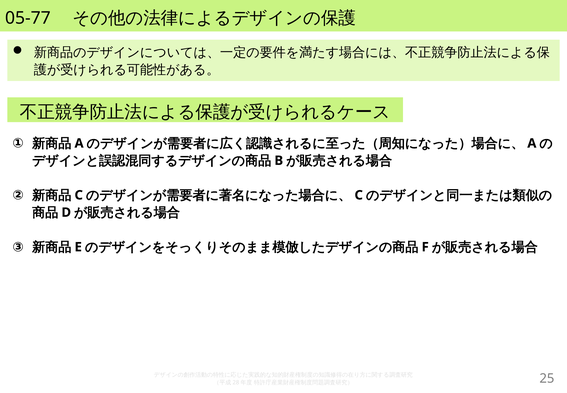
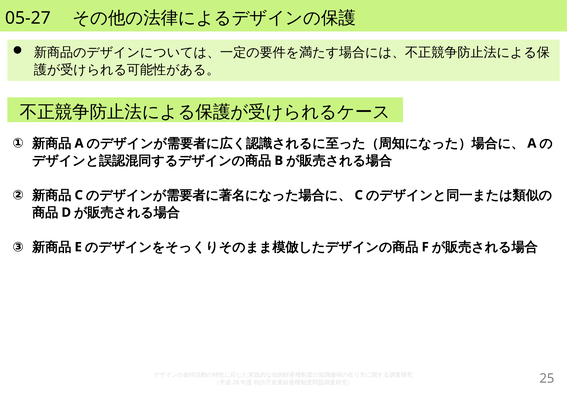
05-77: 05-77 -> 05-27
